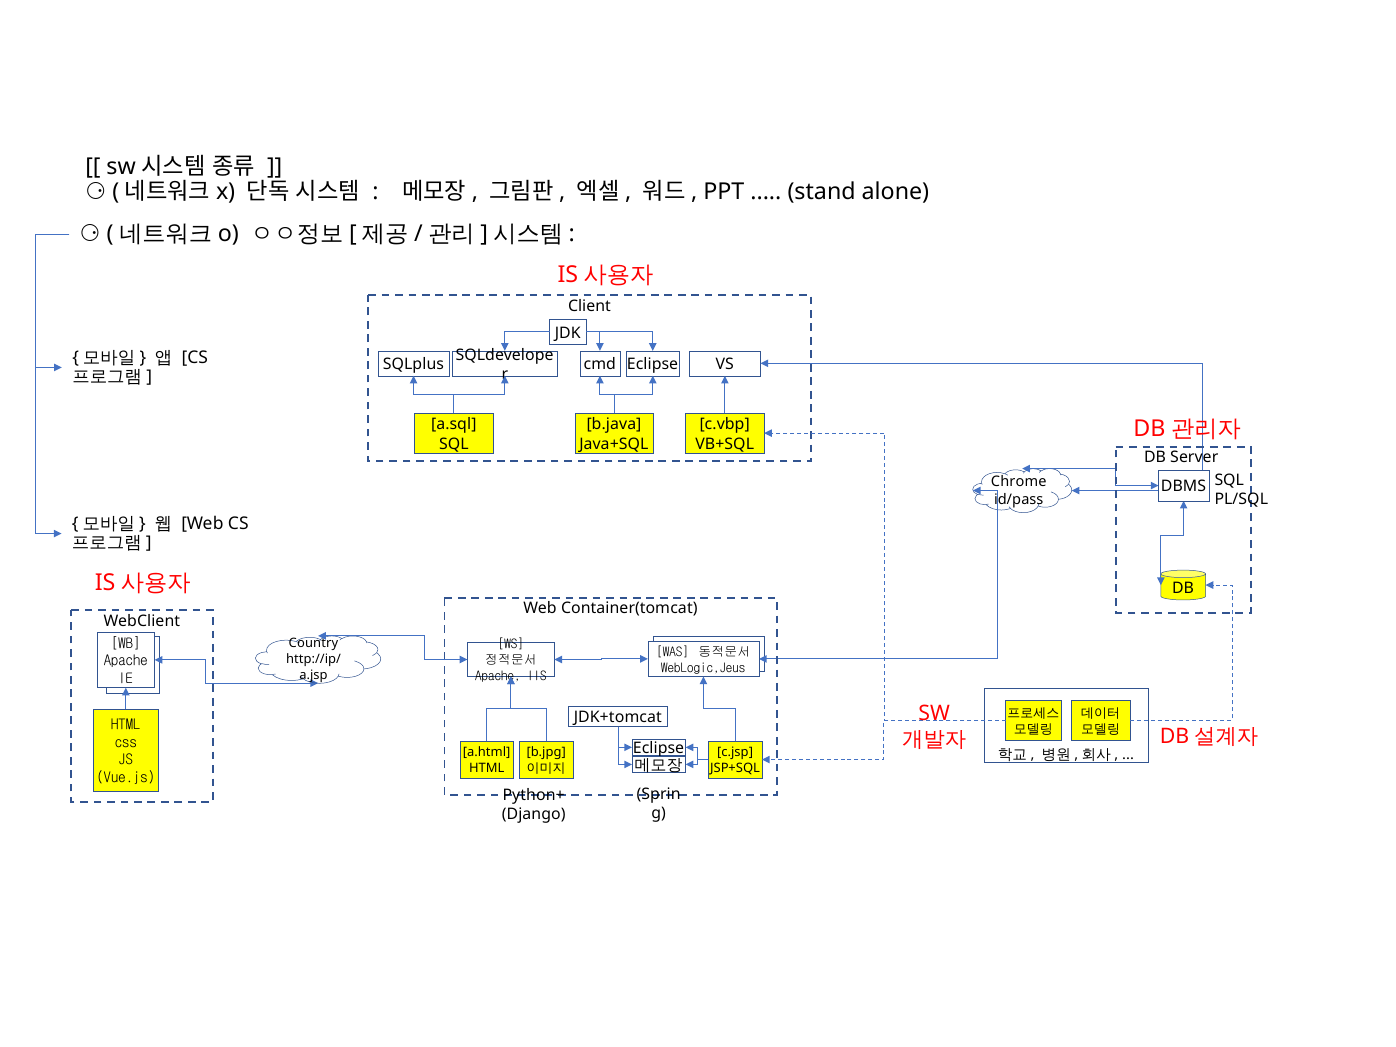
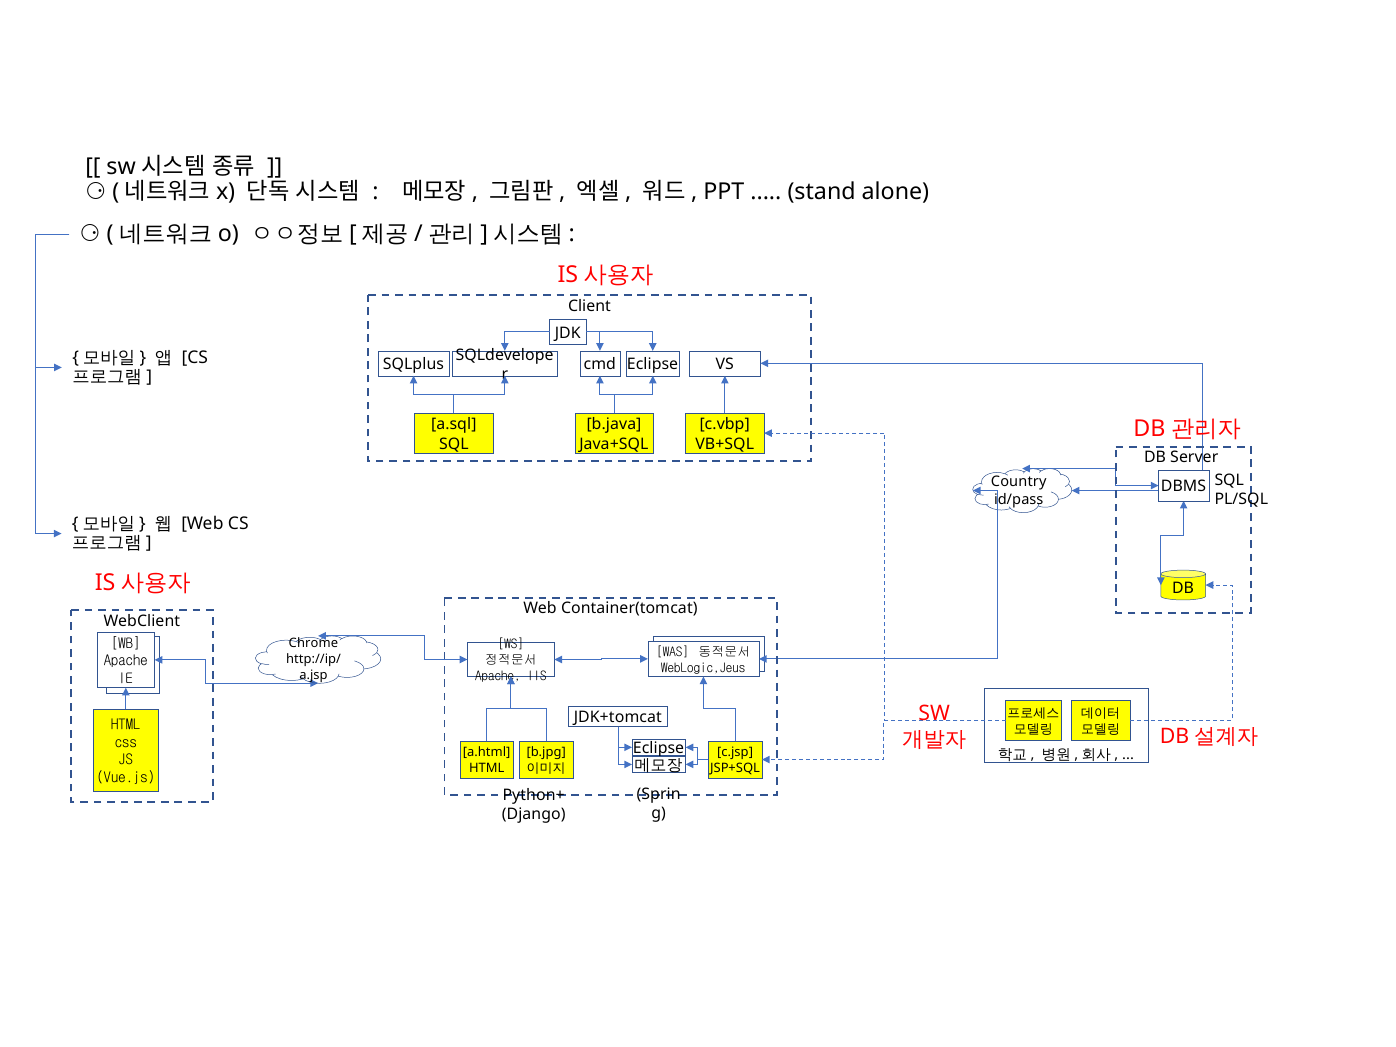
Chrome: Chrome -> Country
Country: Country -> Chrome
